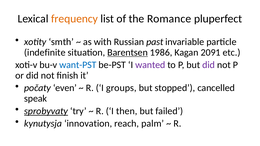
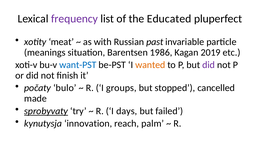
frequency colour: orange -> purple
Romance: Romance -> Educated
smth: smth -> meat
indefinite: indefinite -> meanings
Barentsen underline: present -> none
2091: 2091 -> 2019
wanted colour: purple -> orange
even: even -> bulo
speak: speak -> made
then: then -> days
